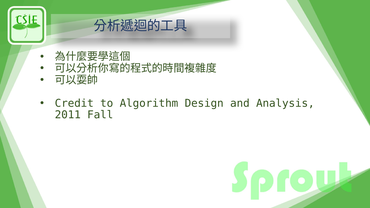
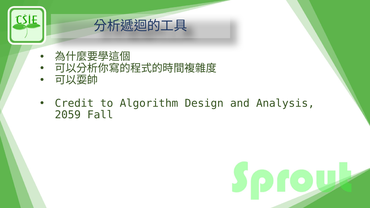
2011: 2011 -> 2059
